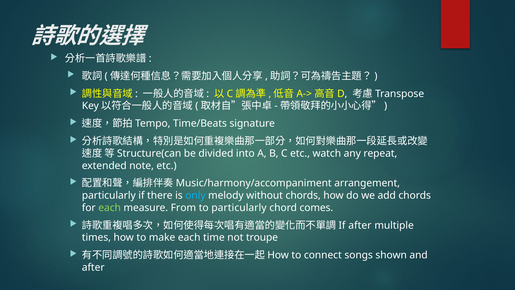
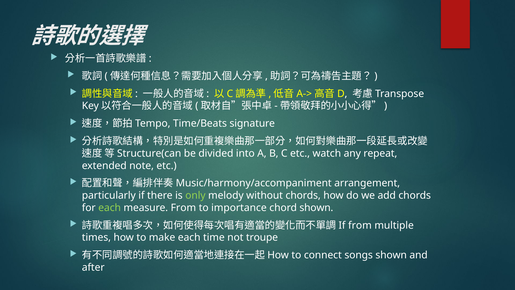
only colour: light blue -> light green
to particularly: particularly -> importance
chord comes: comes -> shown
If after: after -> from
